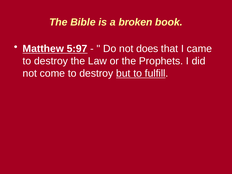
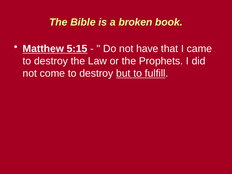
5:97: 5:97 -> 5:15
does: does -> have
